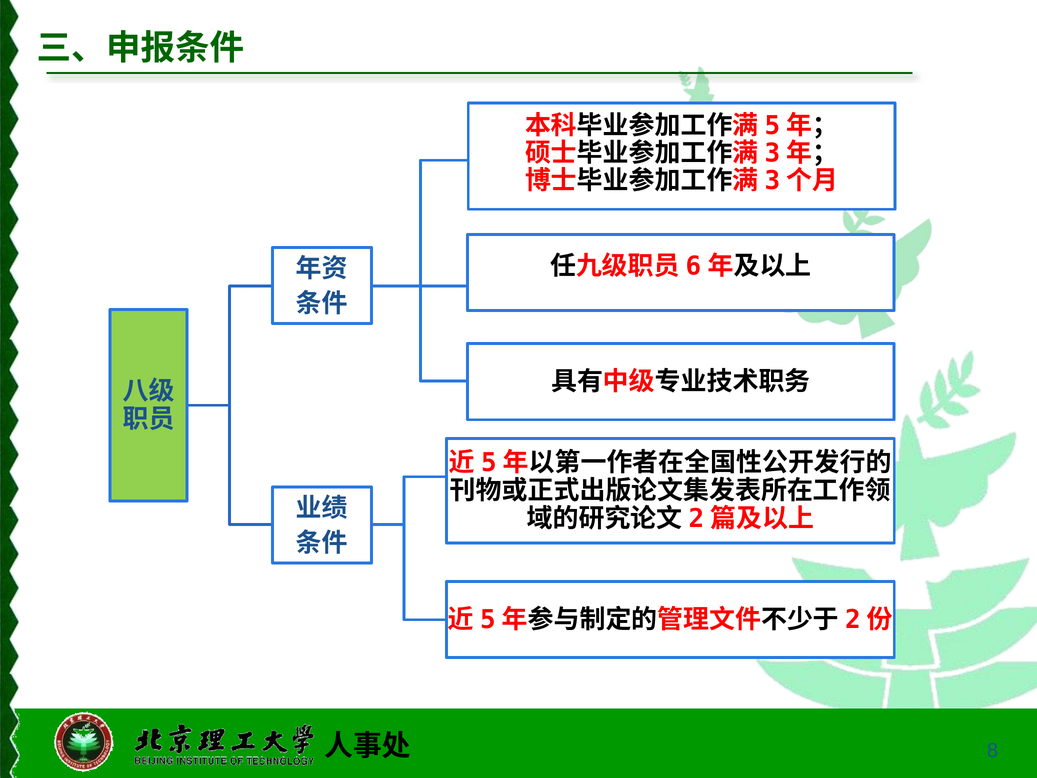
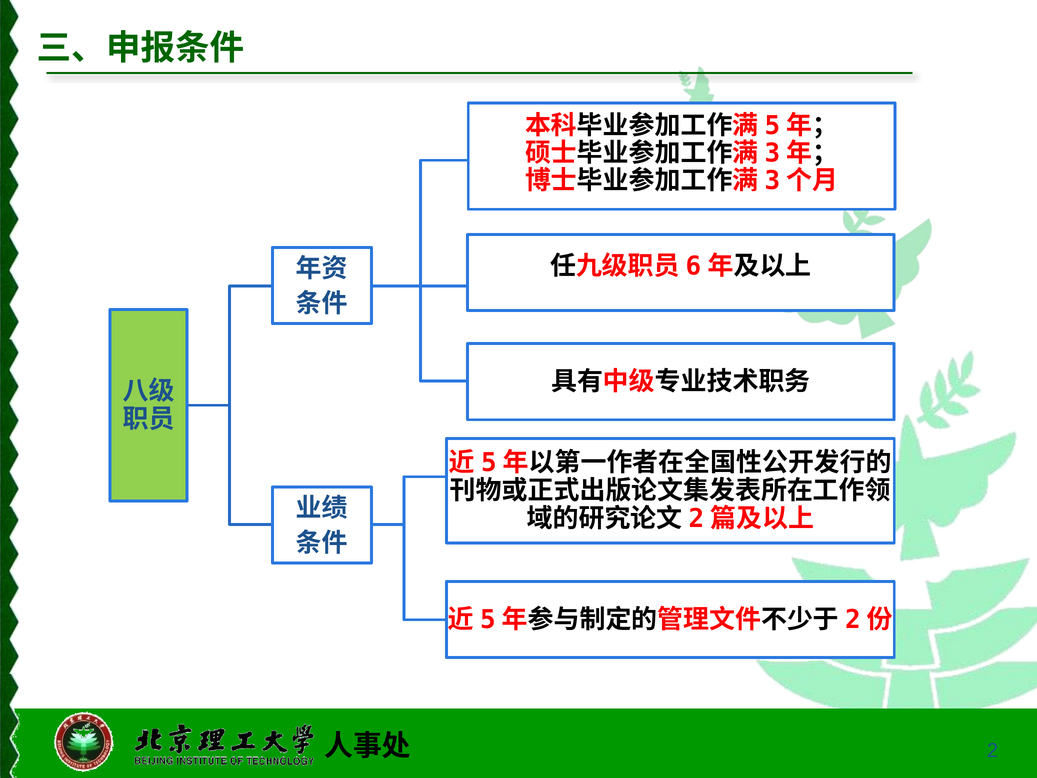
8: 8 -> 2
